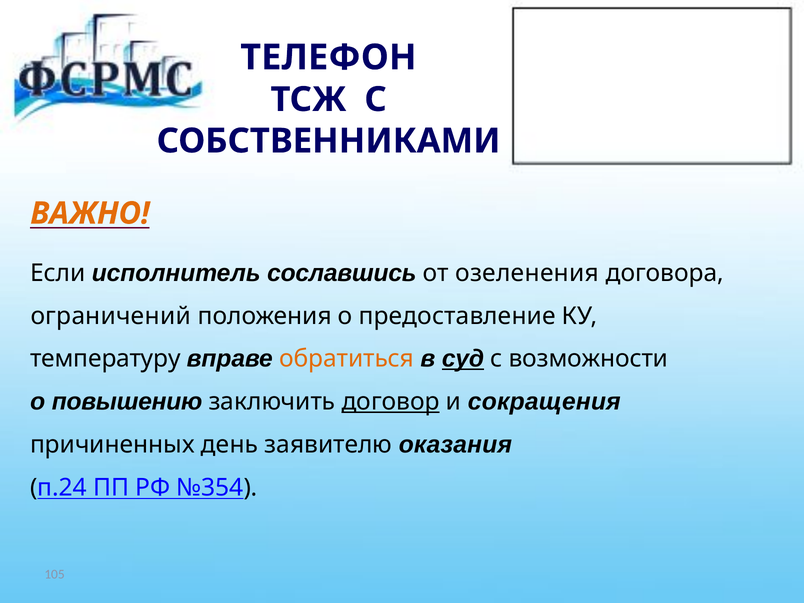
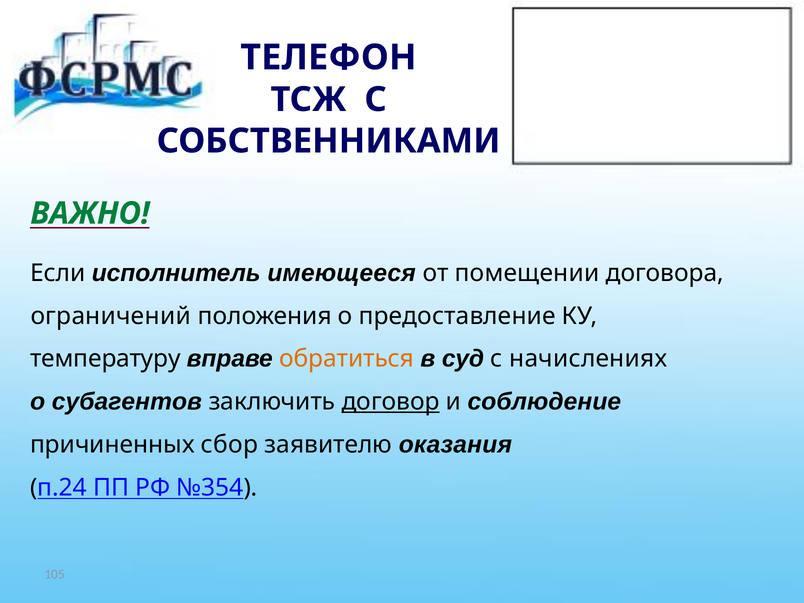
ВАЖНО colour: orange -> green
сославшись: сославшись -> имеющееся
озеленения: озеленения -> помещении
суд underline: present -> none
возможности: возможности -> начислениях
повышению: повышению -> субагентов
сокращения: сокращения -> соблюдение
день: день -> сбор
